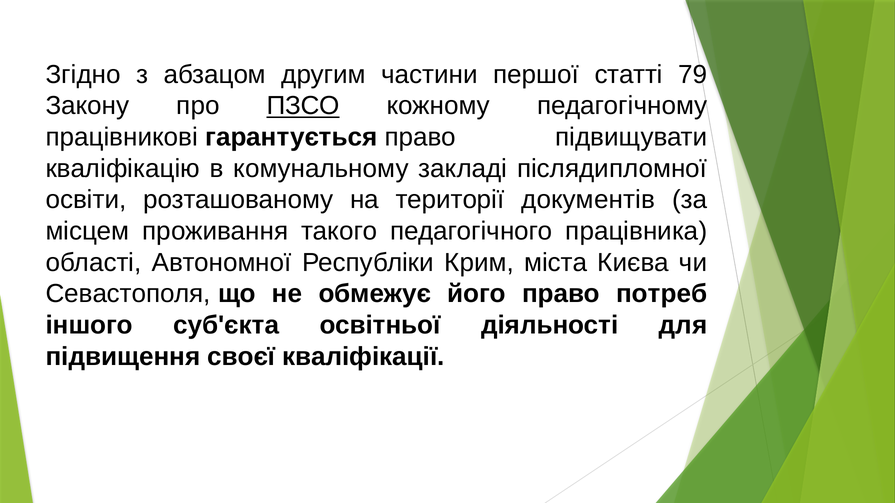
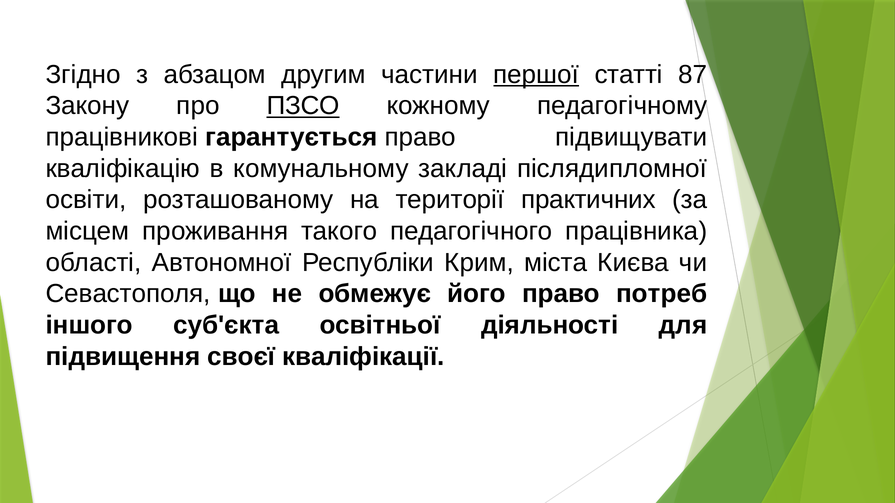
першої underline: none -> present
79: 79 -> 87
документів: документів -> практичних
